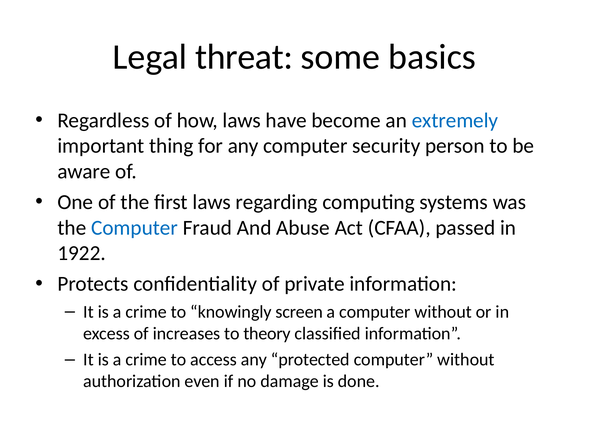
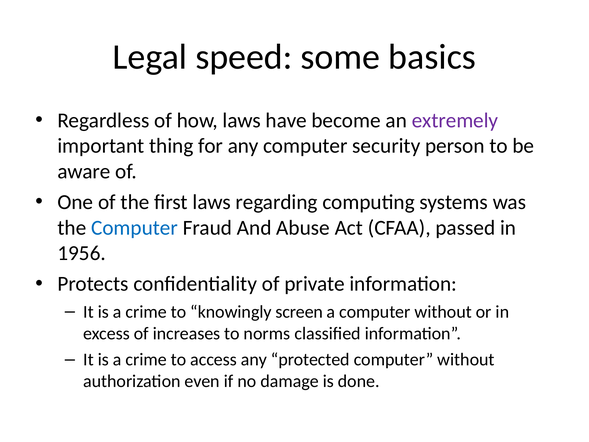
threat: threat -> speed
extremely colour: blue -> purple
1922: 1922 -> 1956
theory: theory -> norms
